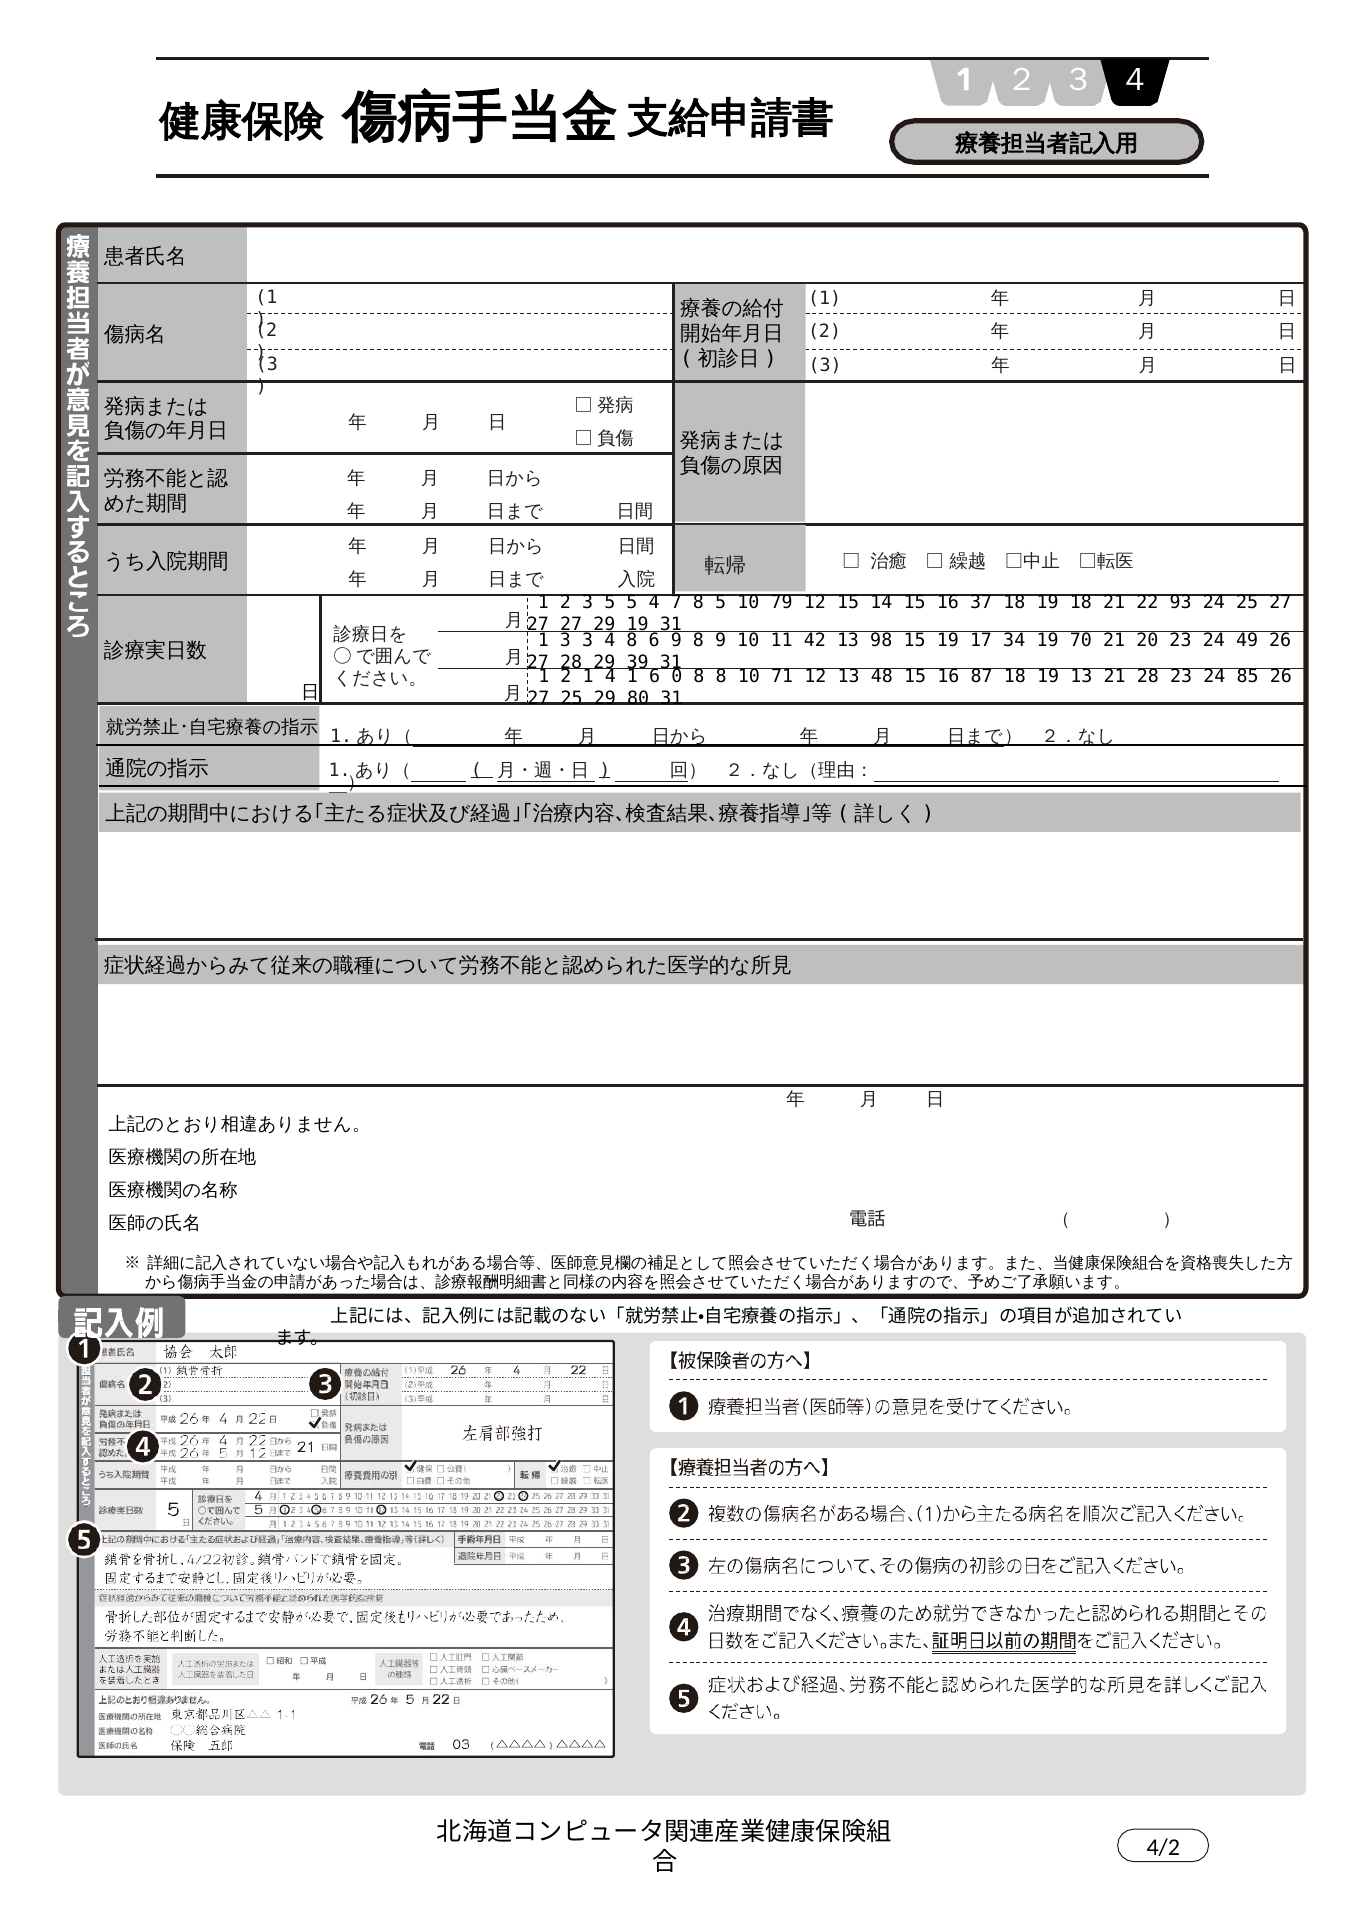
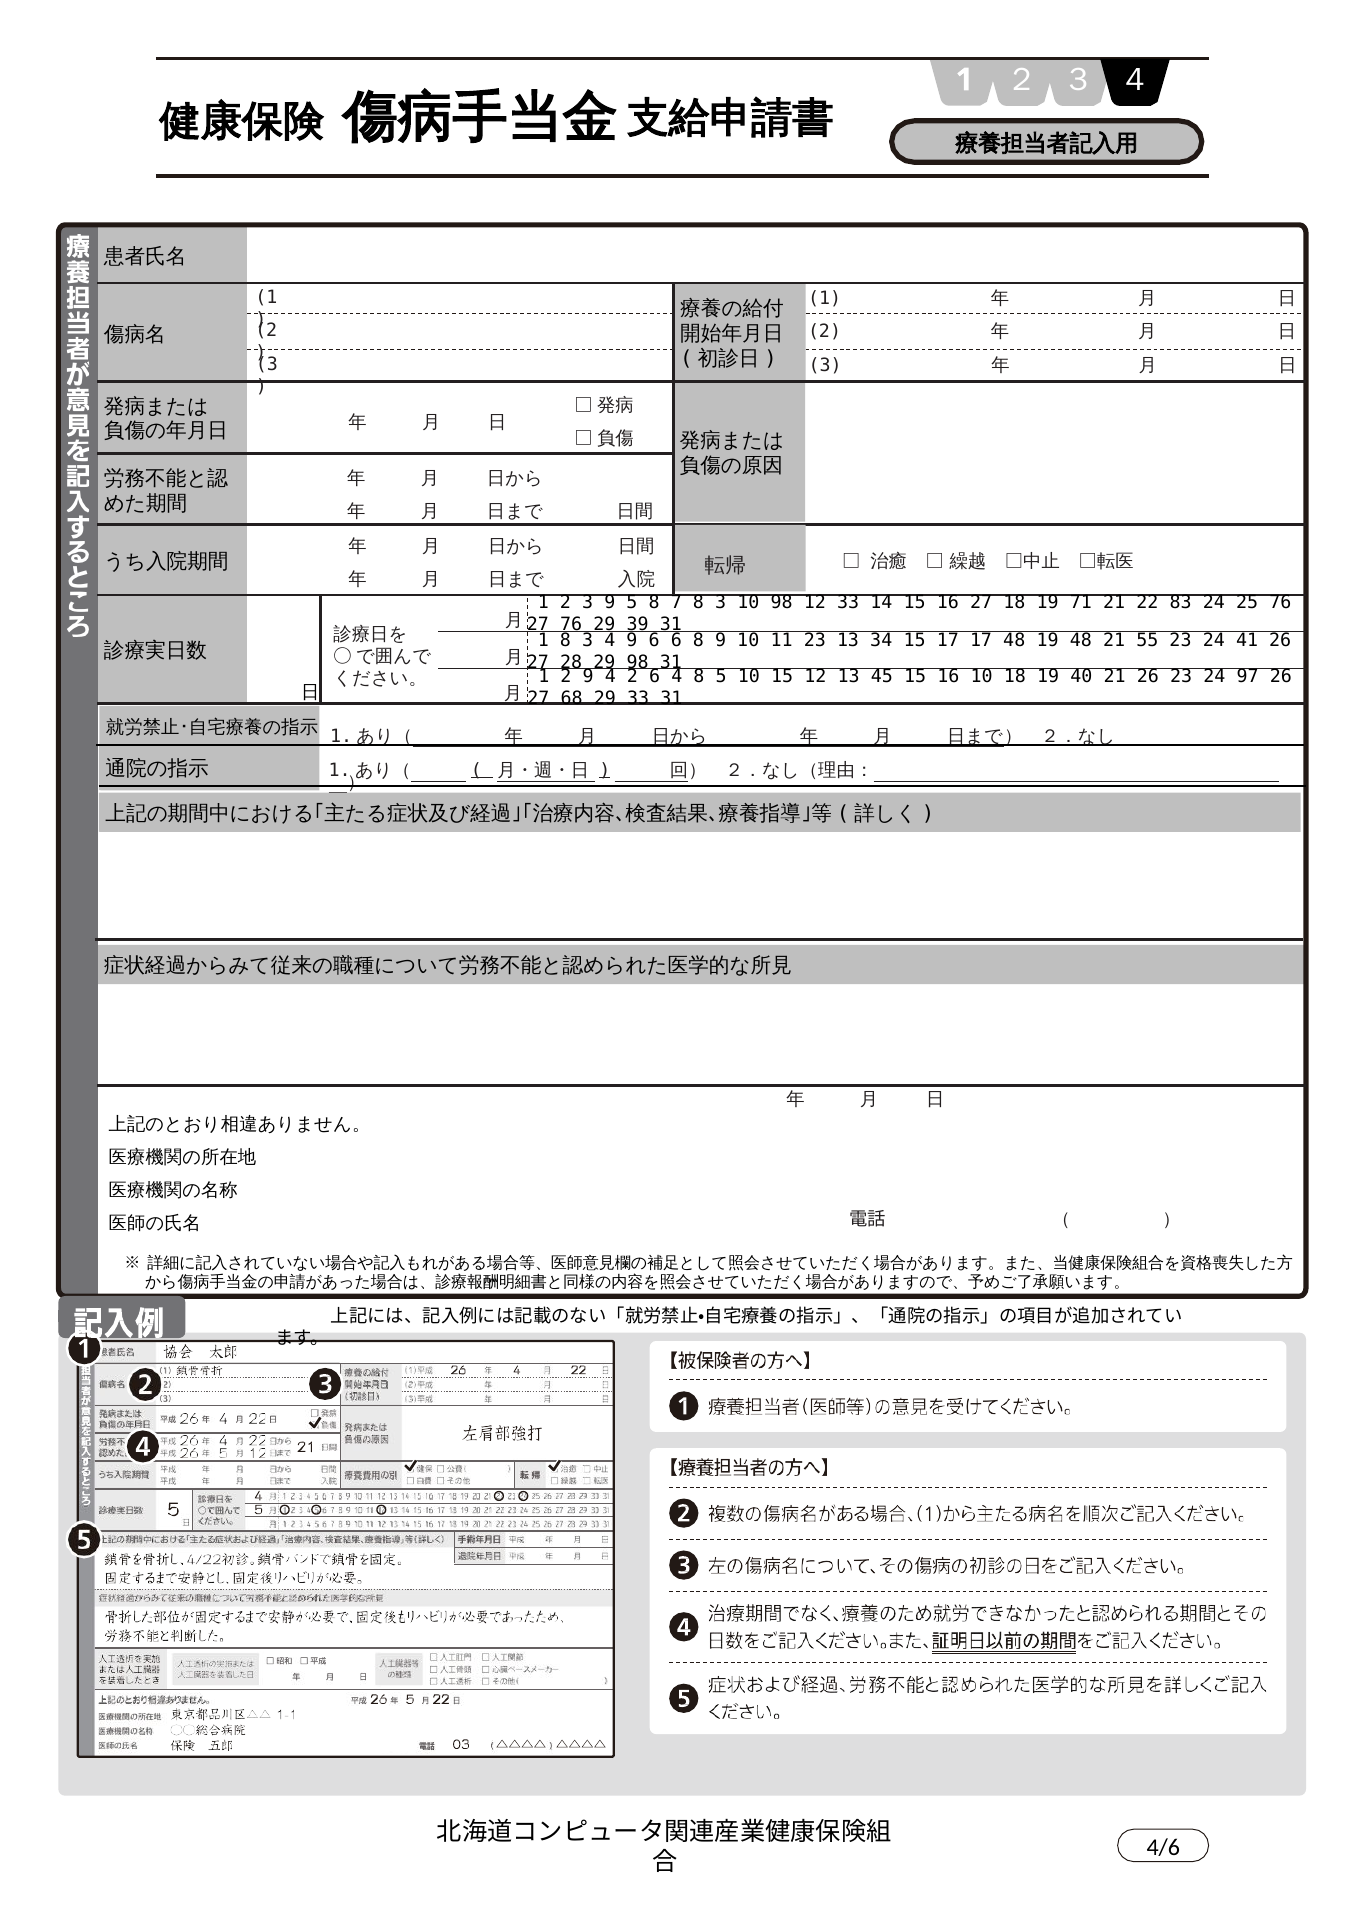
3 5: 5 -> 9
5 4: 4 -> 8
7 8 5: 5 -> 3
10 79: 79 -> 98
12 15: 15 -> 33
16 37: 37 -> 27
19 18: 18 -> 71
93: 93 -> 83
25 27: 27 -> 76
27 at (571, 625): 27 -> 76
29 19: 19 -> 39
1 3: 3 -> 8
4 8: 8 -> 9
6 9: 9 -> 6
11 42: 42 -> 23
98: 98 -> 34
15 19: 19 -> 17
17 34: 34 -> 48
19 70: 70 -> 48
20: 20 -> 55
49: 49 -> 41
29 39: 39 -> 98
2 1: 1 -> 9
4 1: 1 -> 2
6 0: 0 -> 4
8 8: 8 -> 5
10 71: 71 -> 15
48: 48 -> 45
16 87: 87 -> 10
19 13: 13 -> 40
21 28: 28 -> 26
85: 85 -> 97
27 25: 25 -> 68
29 80: 80 -> 33
4/2: 4/2 -> 4/6
